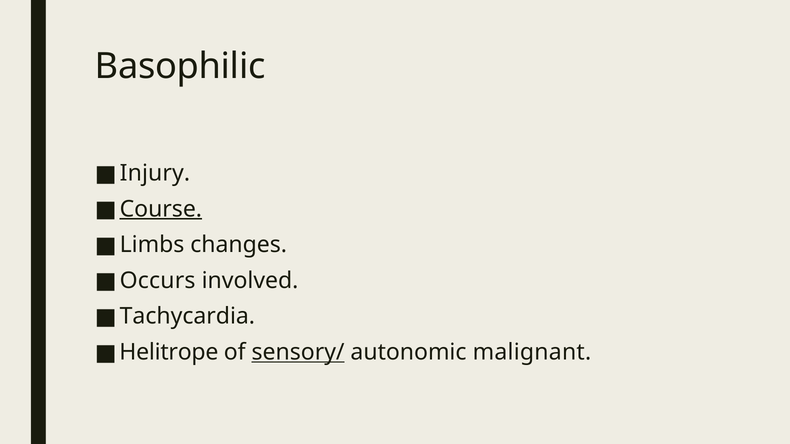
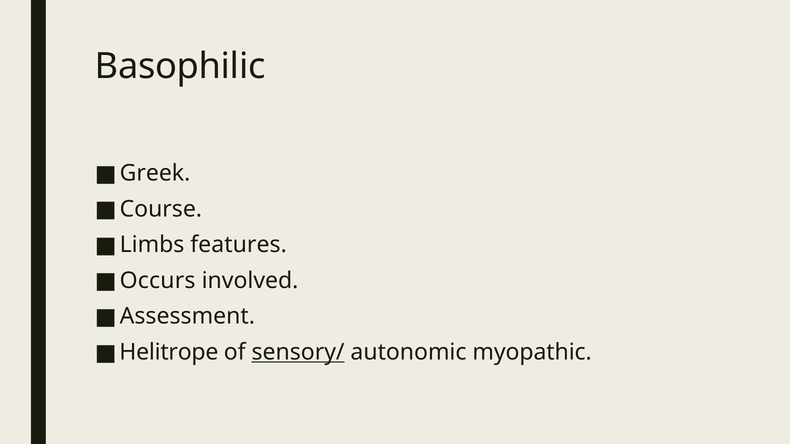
Injury: Injury -> Greek
Course underline: present -> none
changes: changes -> features
Tachycardia: Tachycardia -> Assessment
malignant: malignant -> myopathic
